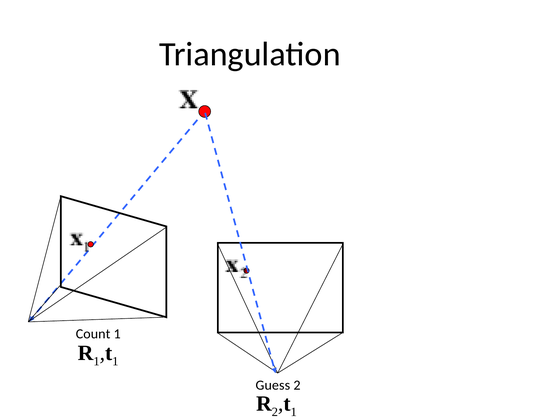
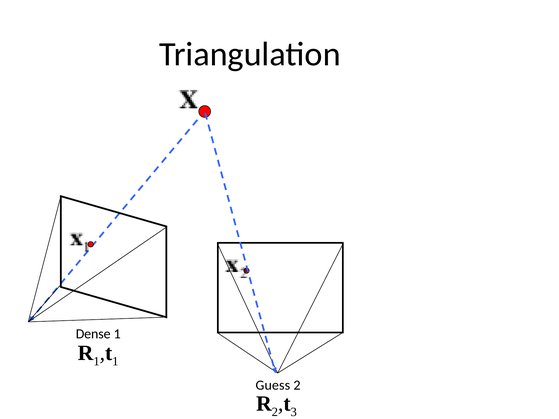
Count: Count -> Dense
1 at (294, 412): 1 -> 3
